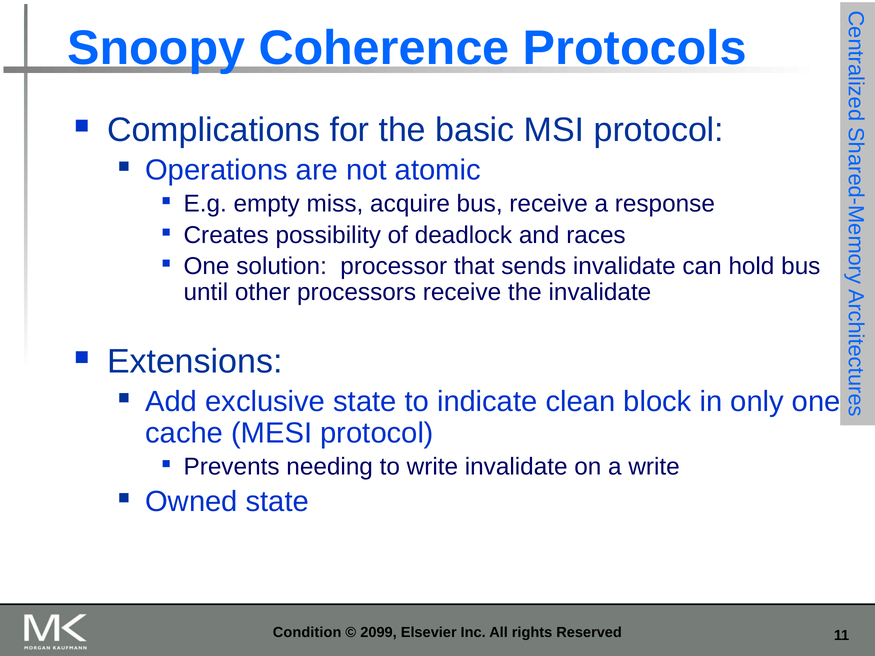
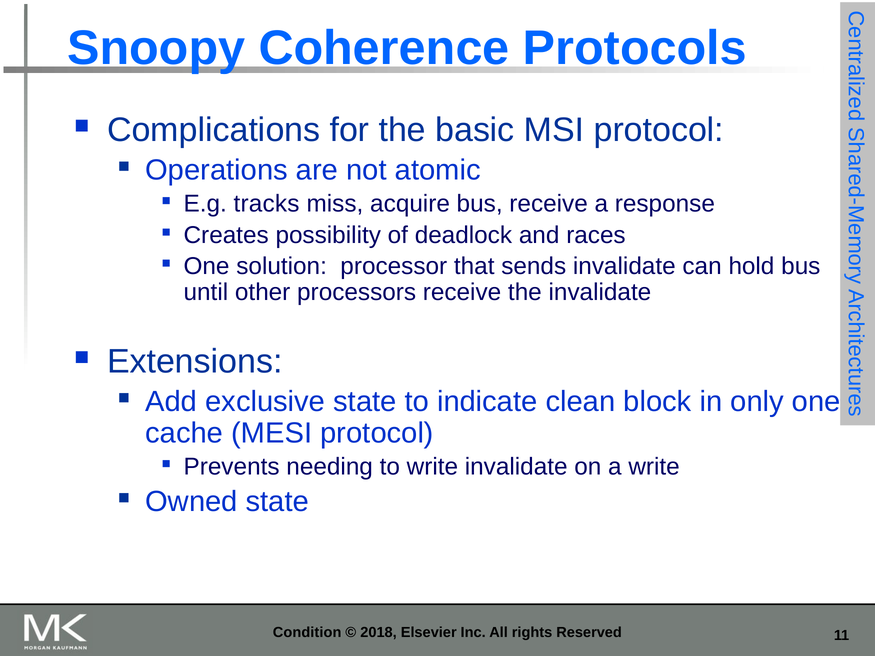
empty: empty -> tracks
2099: 2099 -> 2018
